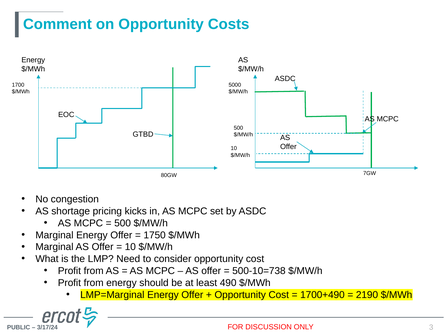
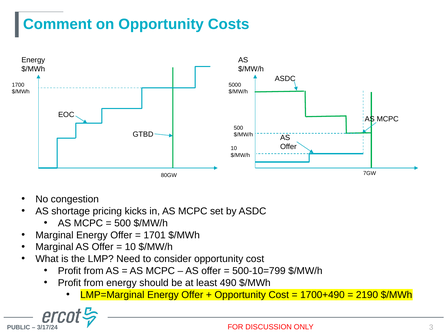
1750: 1750 -> 1701
500-10=738: 500-10=738 -> 500-10=799
